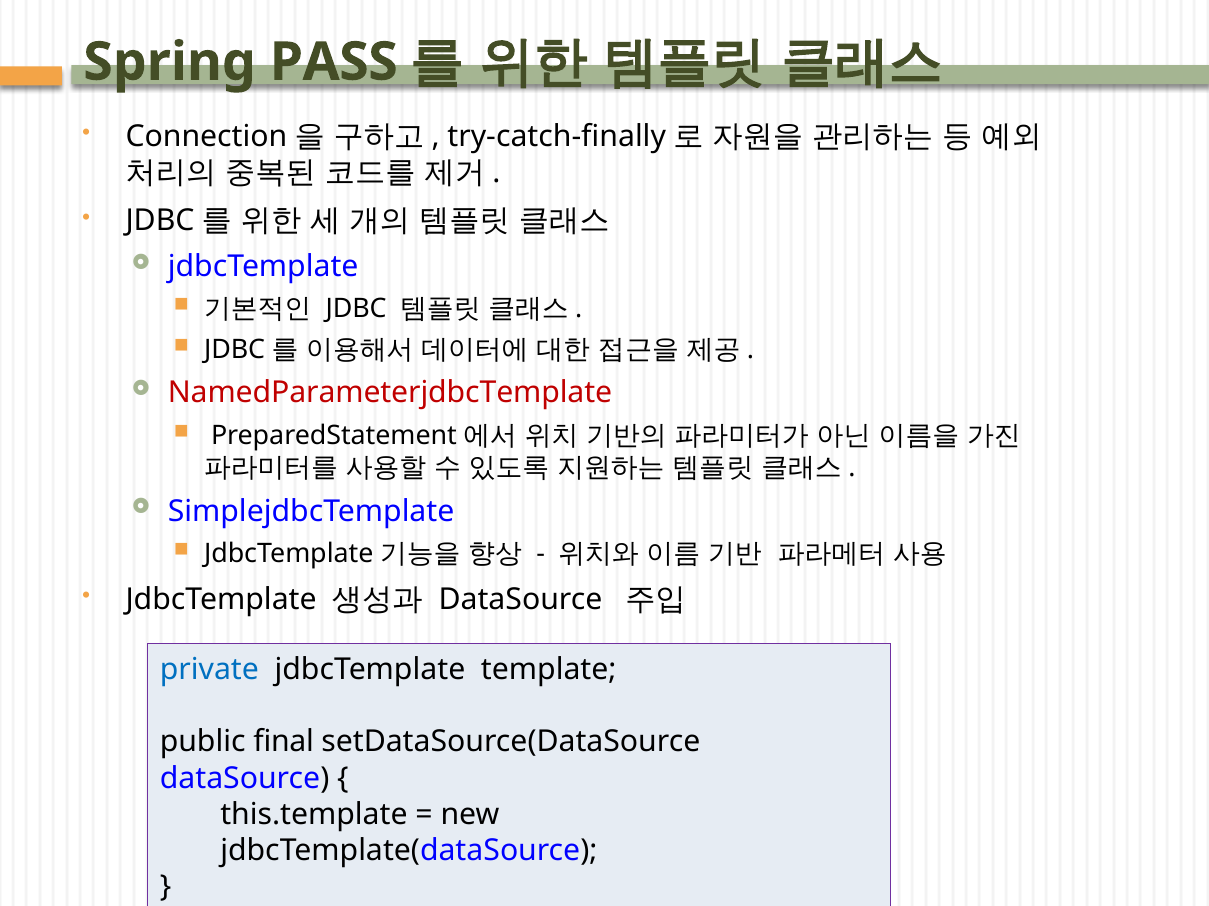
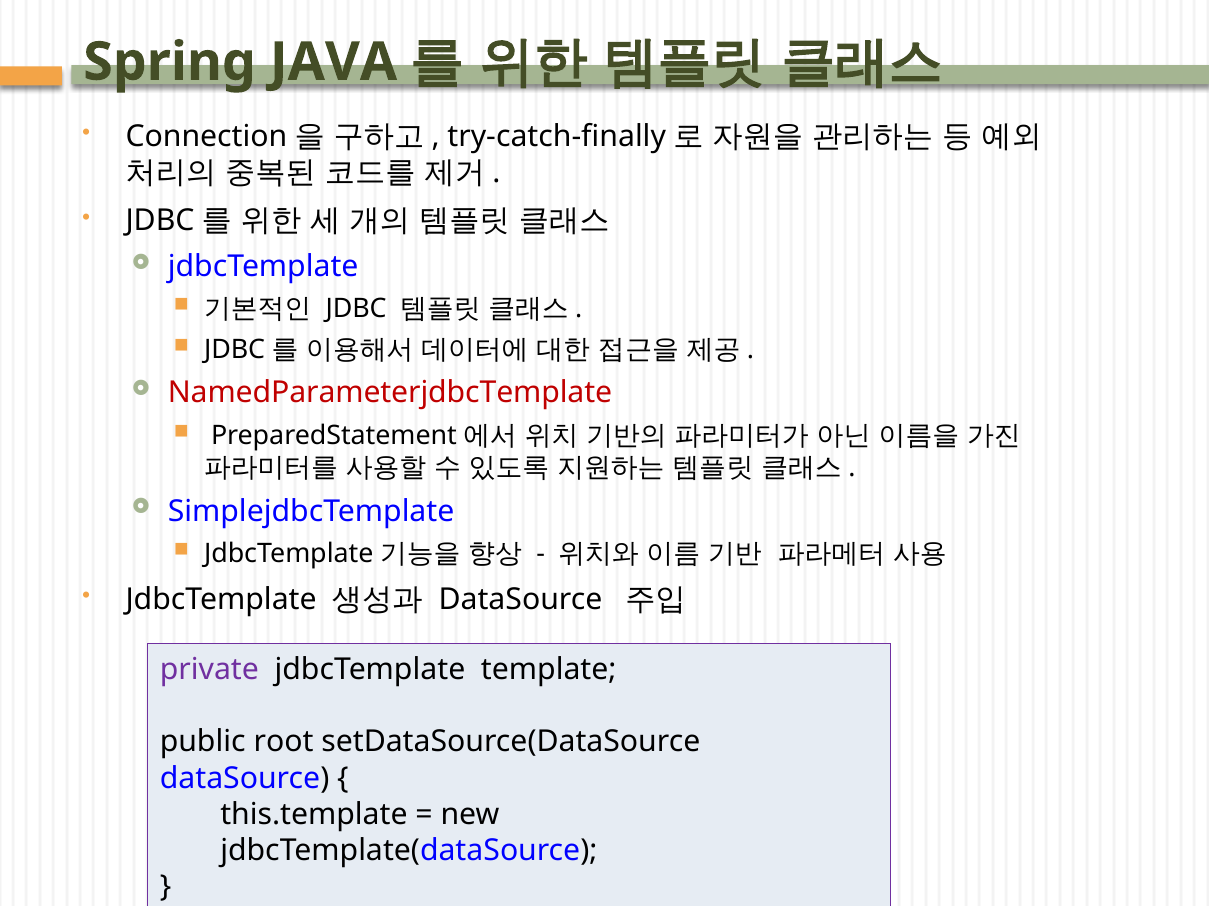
PASS: PASS -> JAVA
private colour: blue -> purple
final: final -> root
